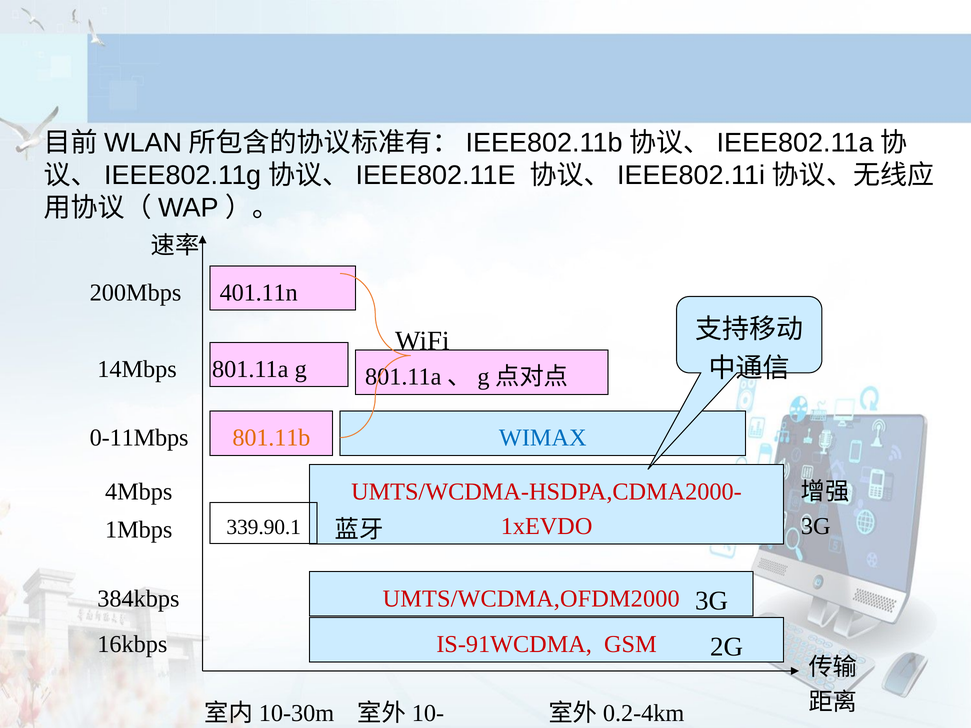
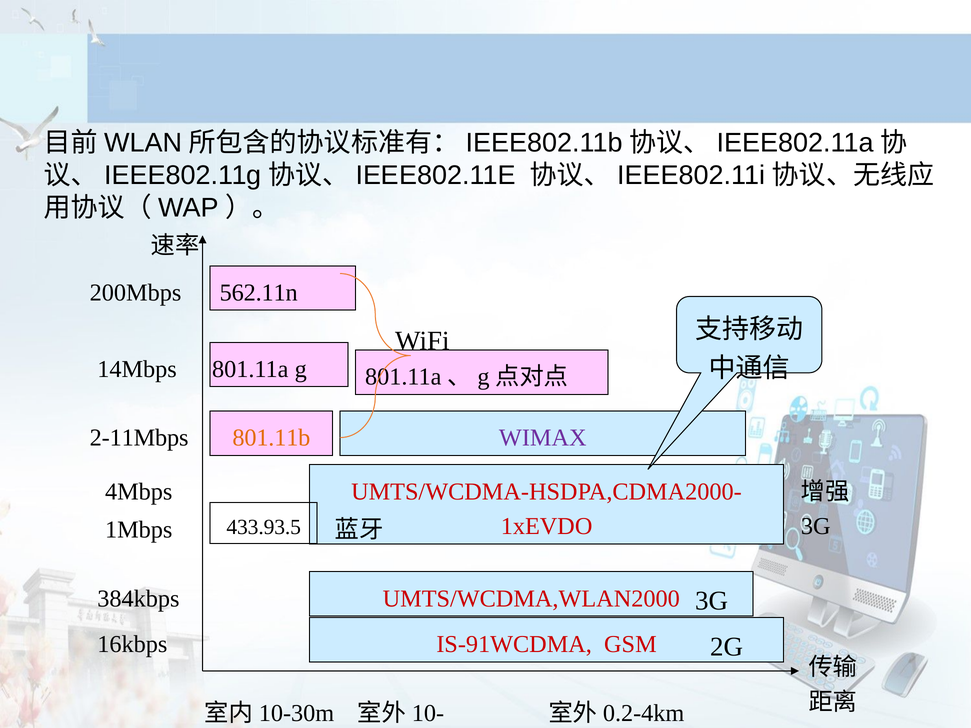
401.11n: 401.11n -> 562.11n
0-11Mbps: 0-11Mbps -> 2-11Mbps
WIMAX colour: blue -> purple
339.90.1: 339.90.1 -> 433.93.5
UMTS/WCDMA,OFDM2000: UMTS/WCDMA,OFDM2000 -> UMTS/WCDMA,WLAN2000
